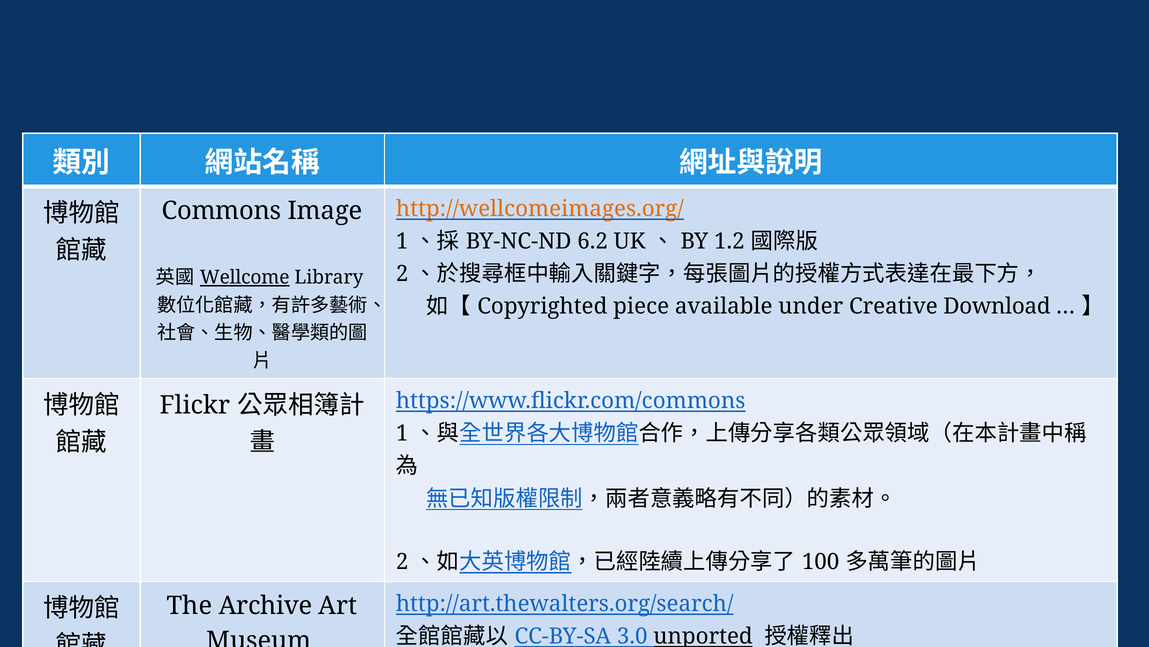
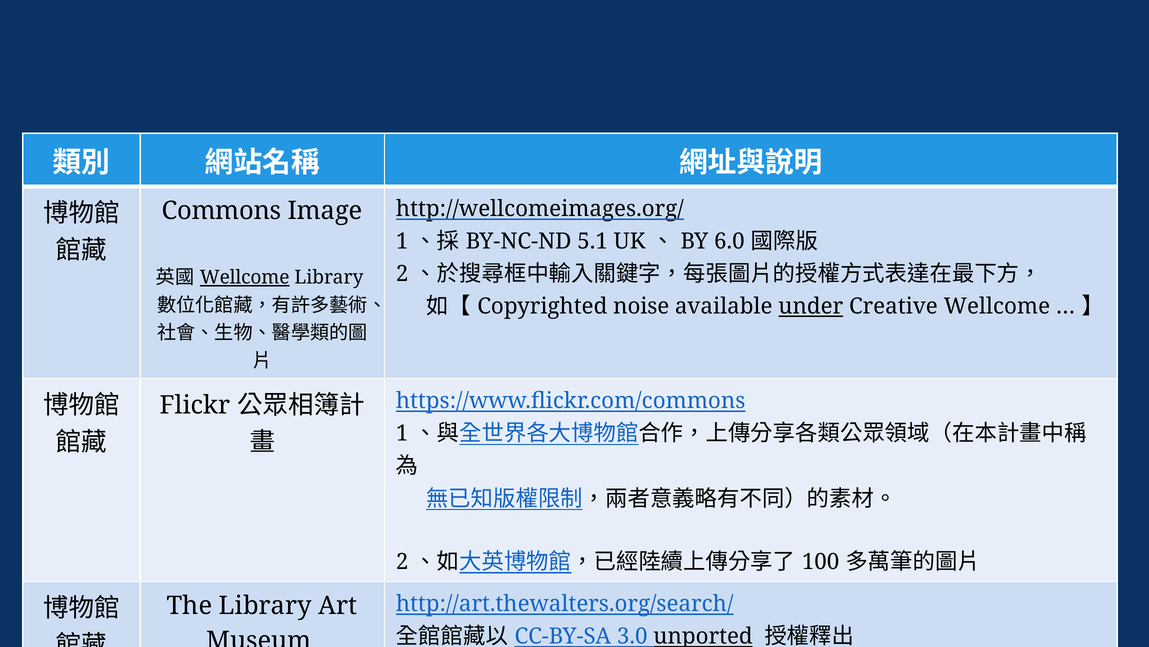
http://wellcomeimages.org/ colour: orange -> black
6.2: 6.2 -> 5.1
1.2: 1.2 -> 6.0
piece: piece -> noise
under underline: none -> present
Creative Download: Download -> Wellcome
The Archive: Archive -> Library
